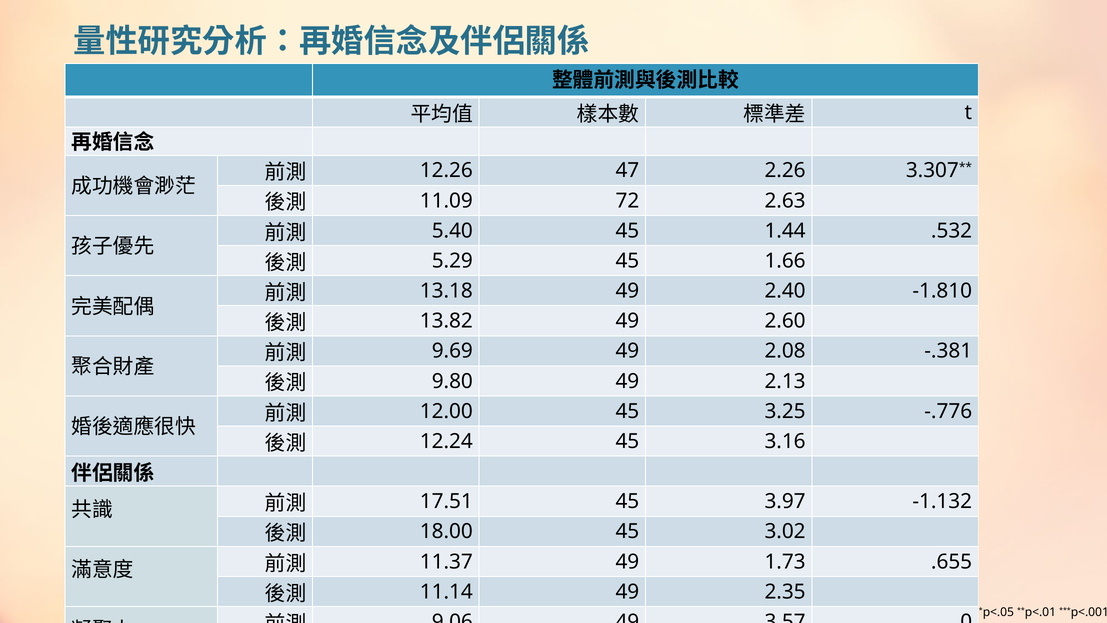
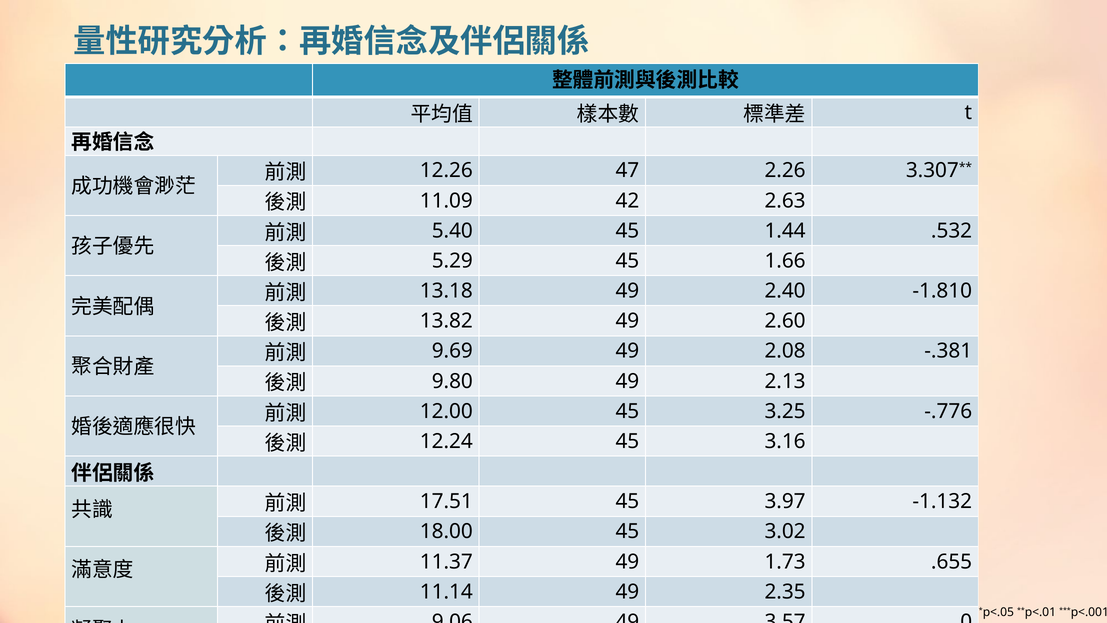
72: 72 -> 42
